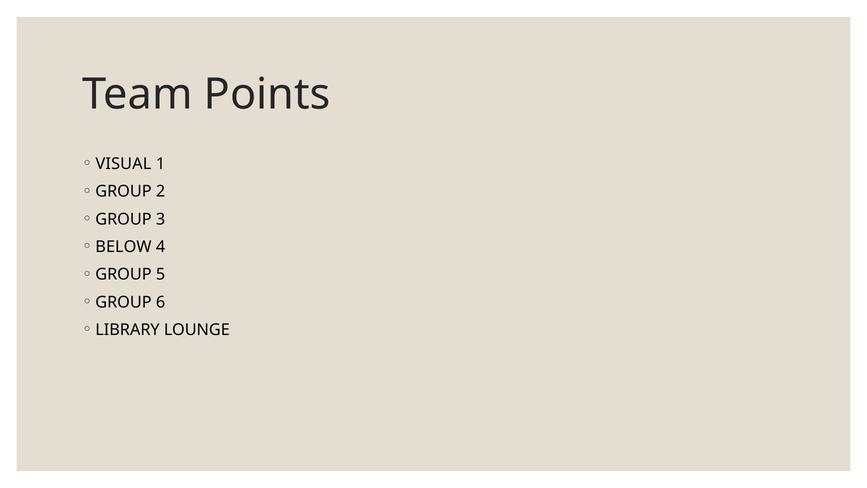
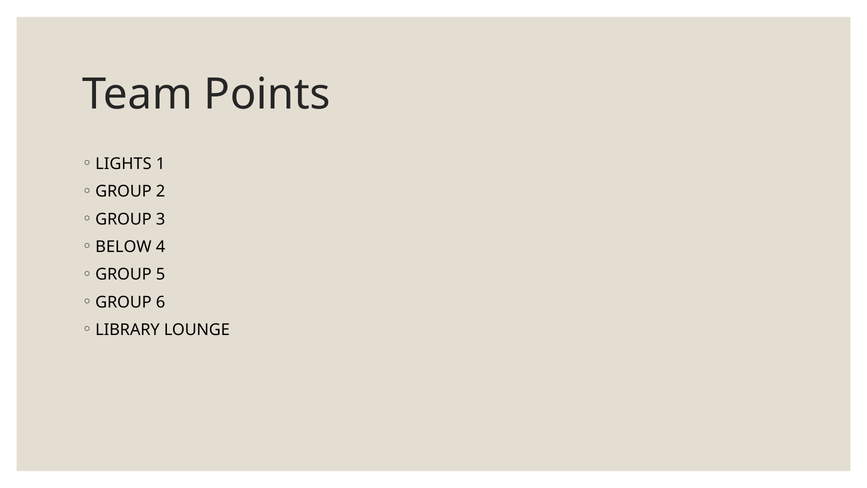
VISUAL: VISUAL -> LIGHTS
